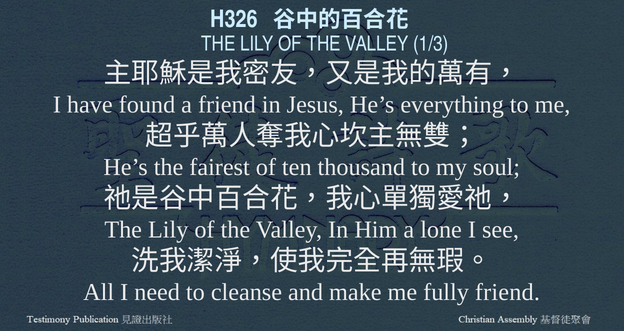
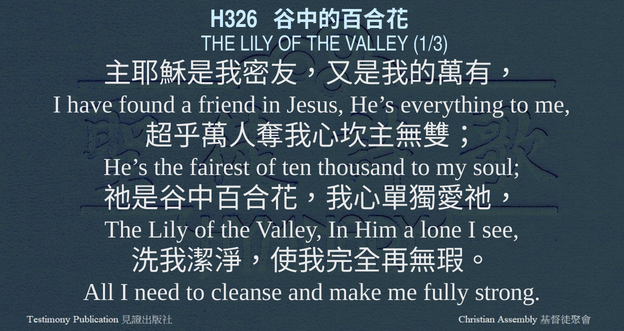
fully friend: friend -> strong
